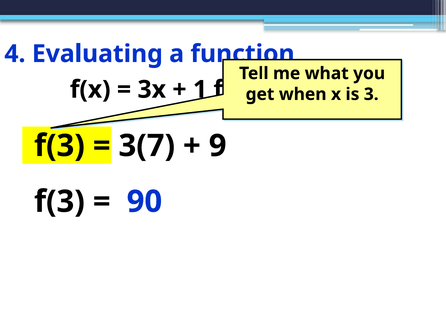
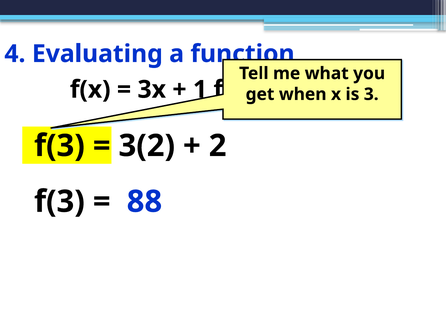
3(7: 3(7 -> 3(2
9: 9 -> 2
90: 90 -> 88
